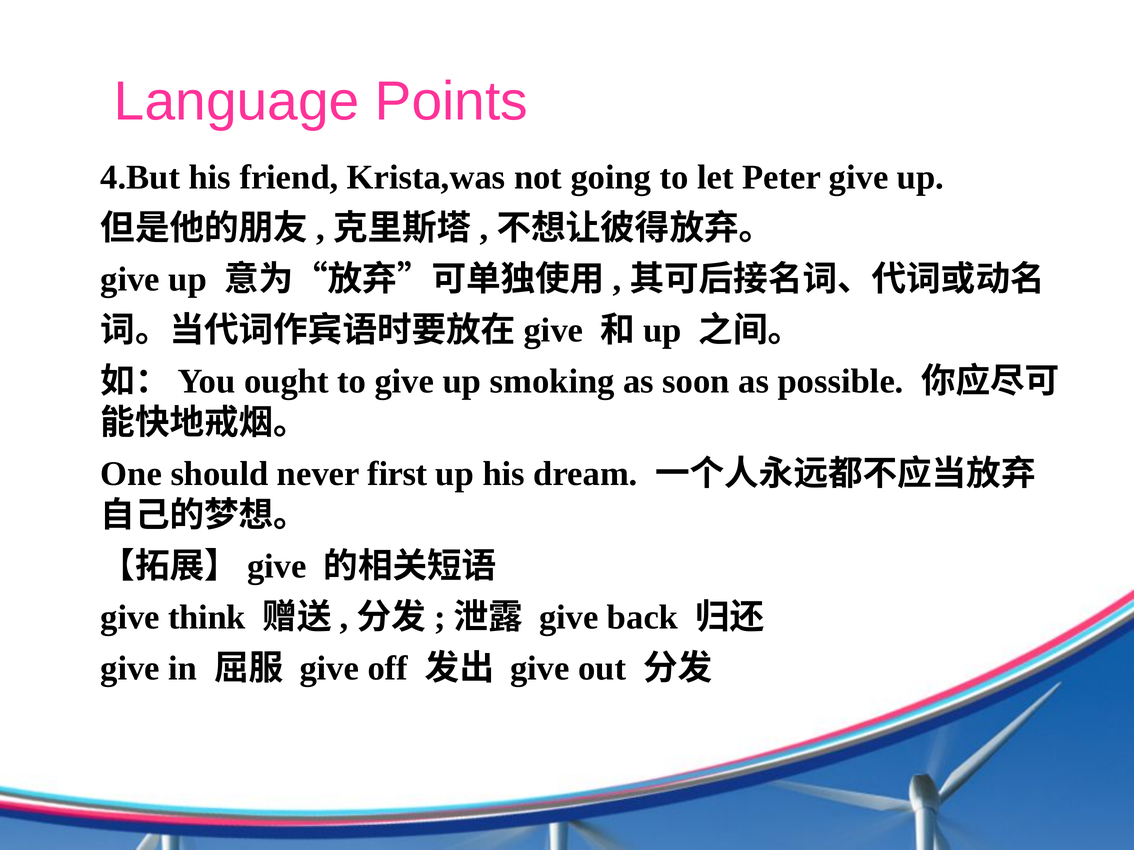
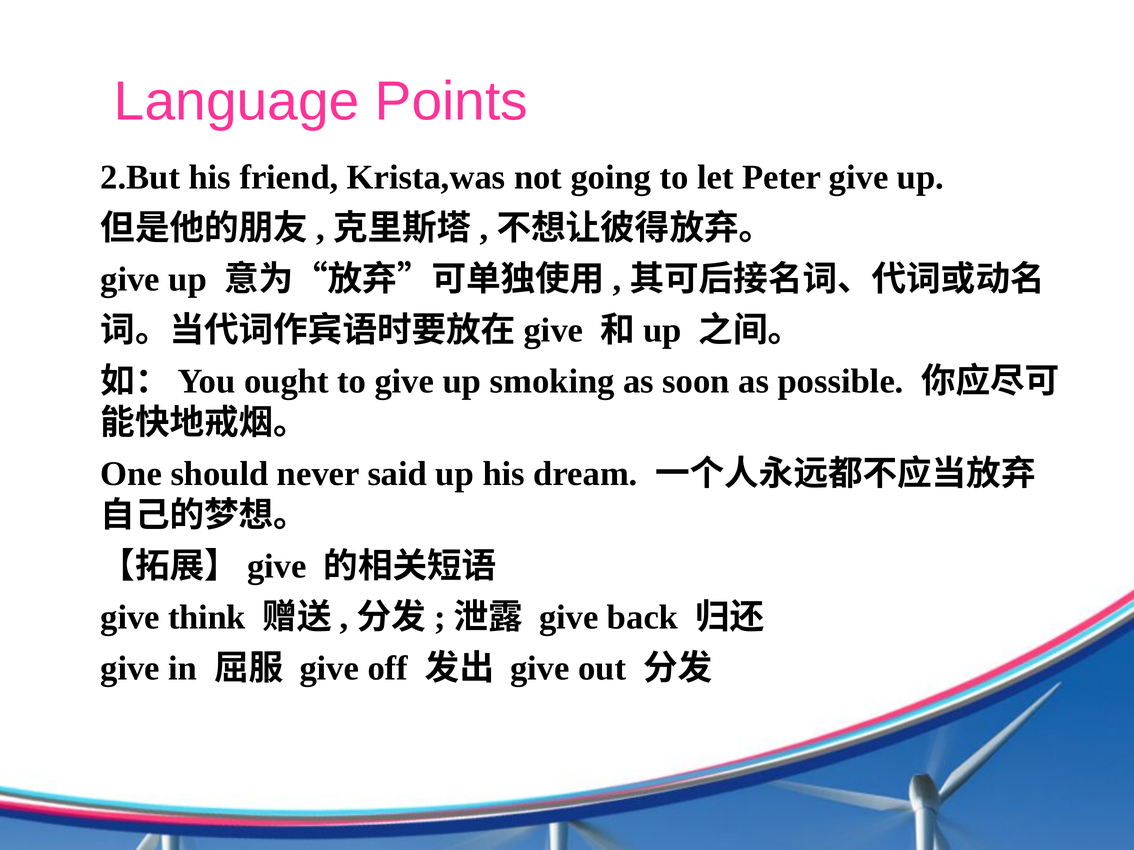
4.But: 4.But -> 2.But
first: first -> said
